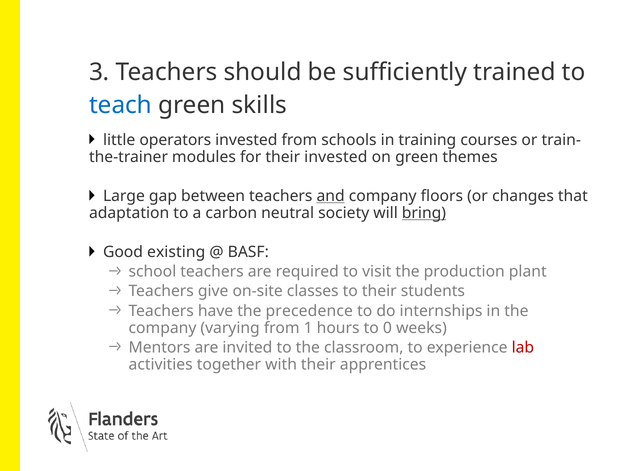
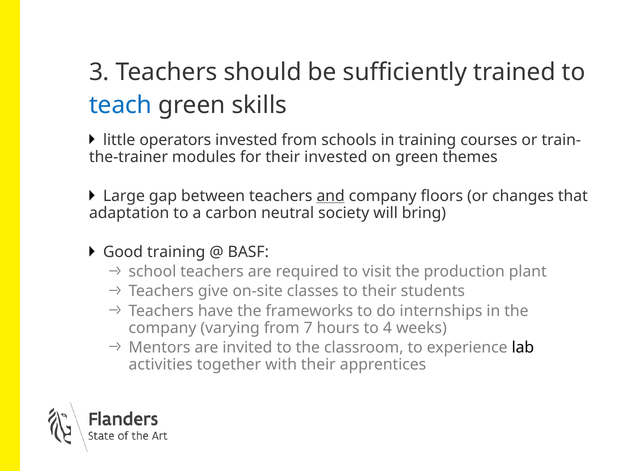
bring underline: present -> none
Good existing: existing -> training
precedence: precedence -> frameworks
1: 1 -> 7
0: 0 -> 4
lab colour: red -> black
